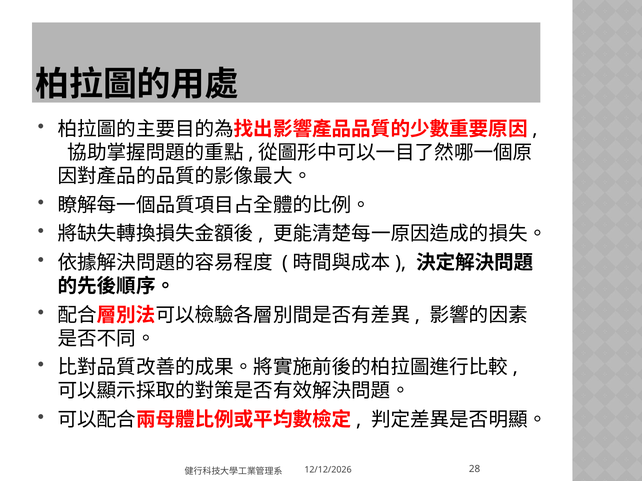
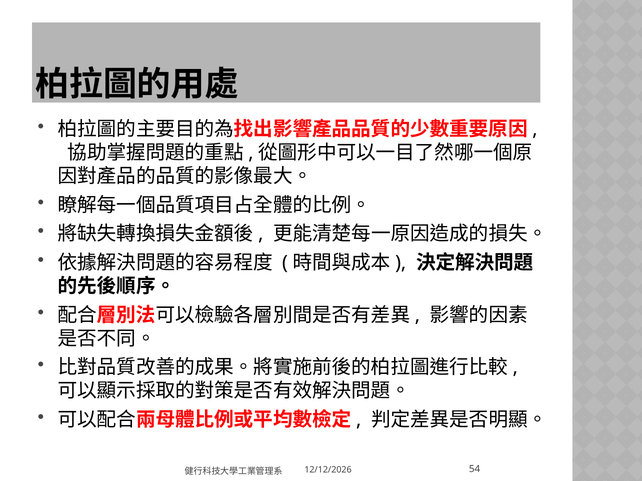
28: 28 -> 54
